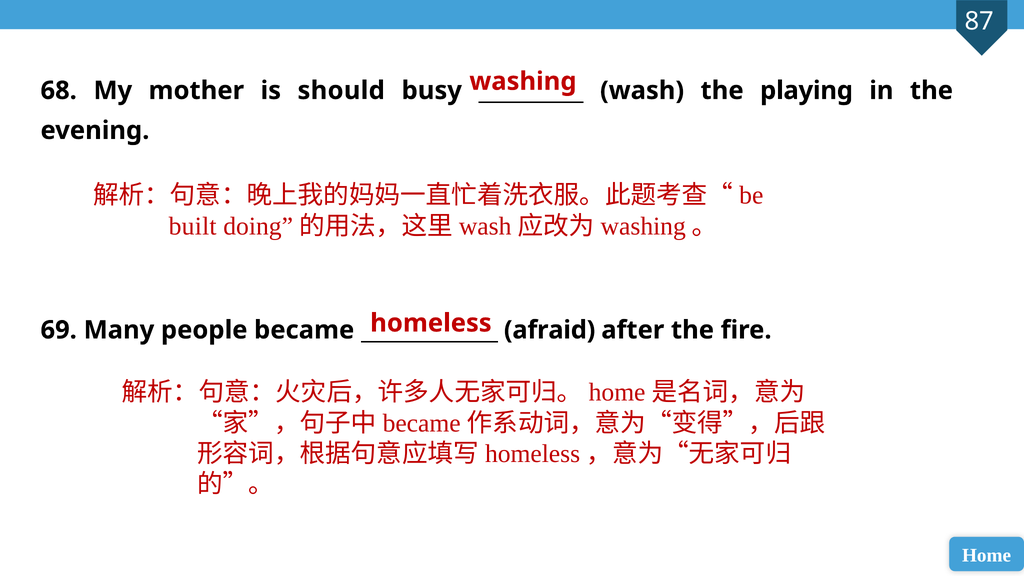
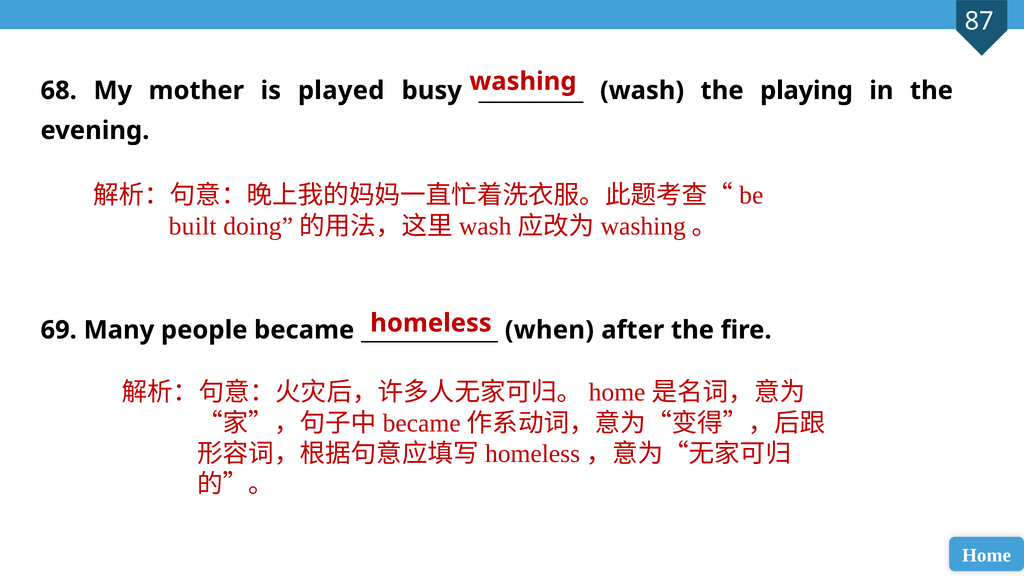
should: should -> played
afraid: afraid -> when
